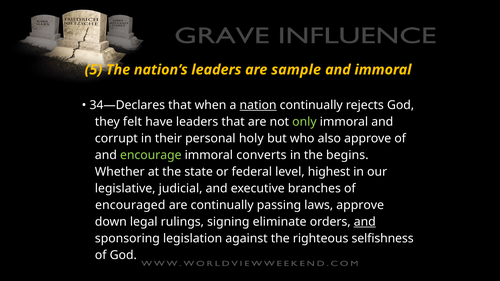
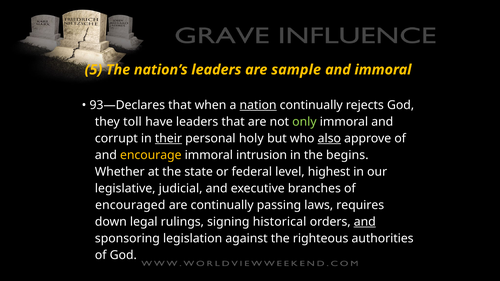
34—Declares: 34—Declares -> 93—Declares
felt: felt -> toll
their underline: none -> present
also underline: none -> present
encourage colour: light green -> yellow
converts: converts -> intrusion
laws approve: approve -> requires
eliminate: eliminate -> historical
selfishness: selfishness -> authorities
